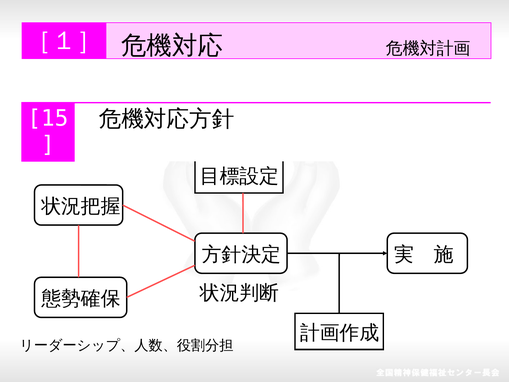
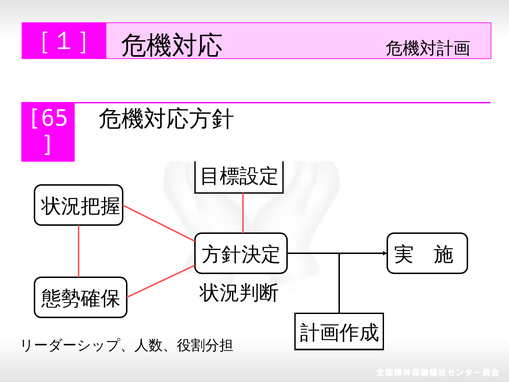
15: 15 -> 65
